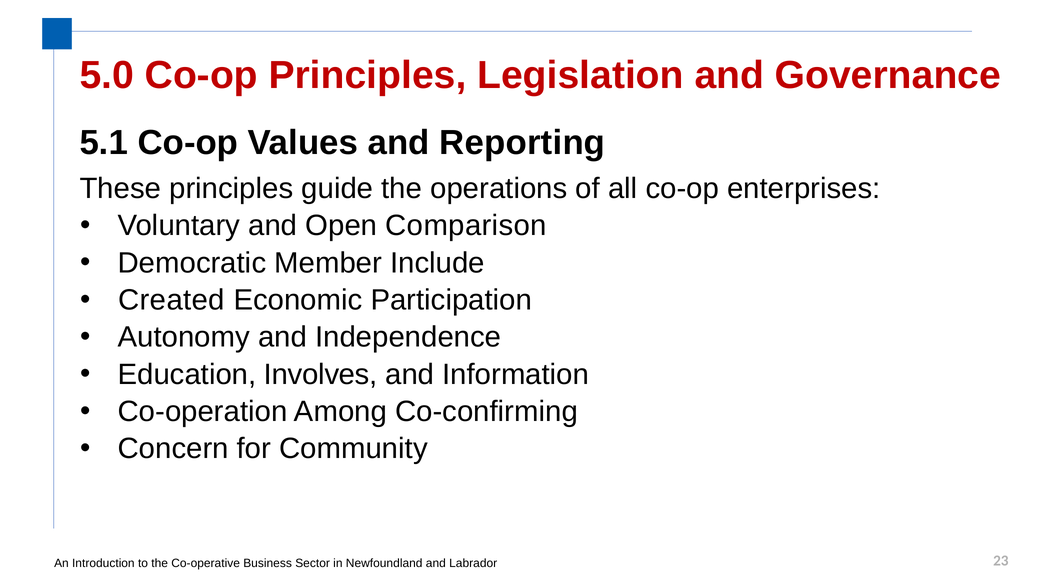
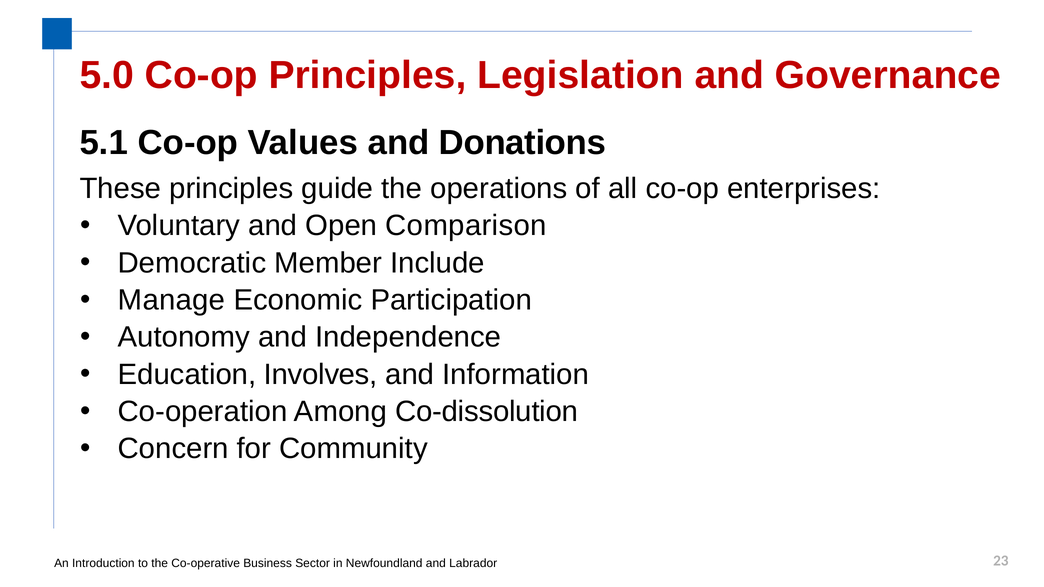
Reporting: Reporting -> Donations
Created: Created -> Manage
Co-confirming: Co-confirming -> Co-dissolution
